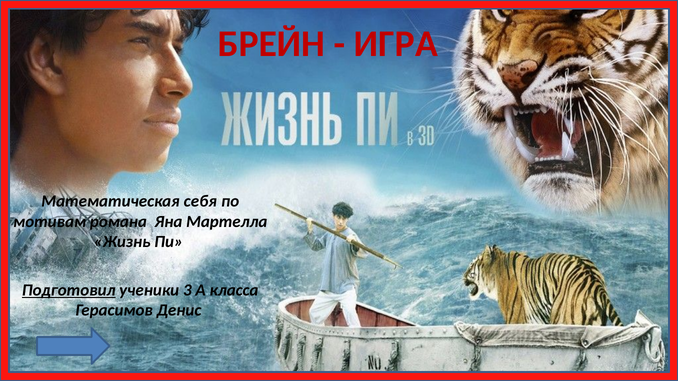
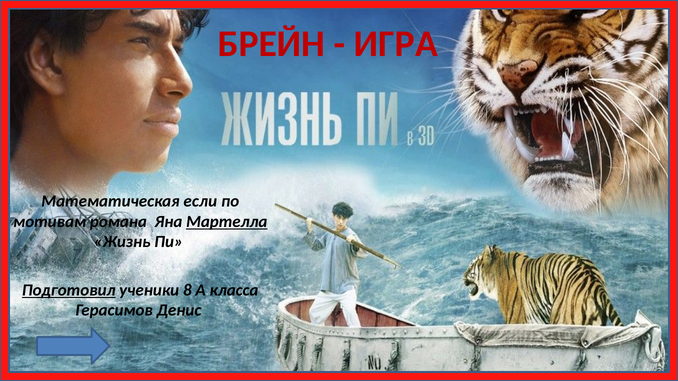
себя: себя -> если
Мартелла underline: none -> present
3: 3 -> 8
